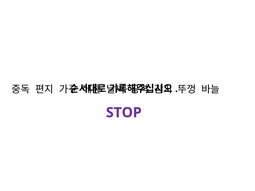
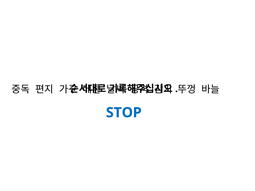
STOP colour: purple -> blue
